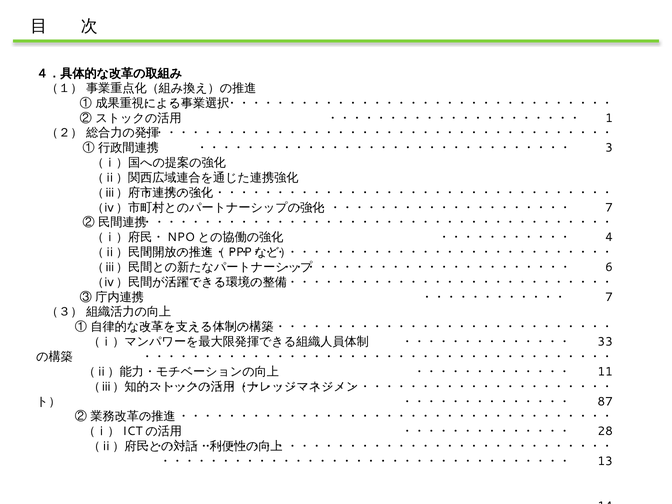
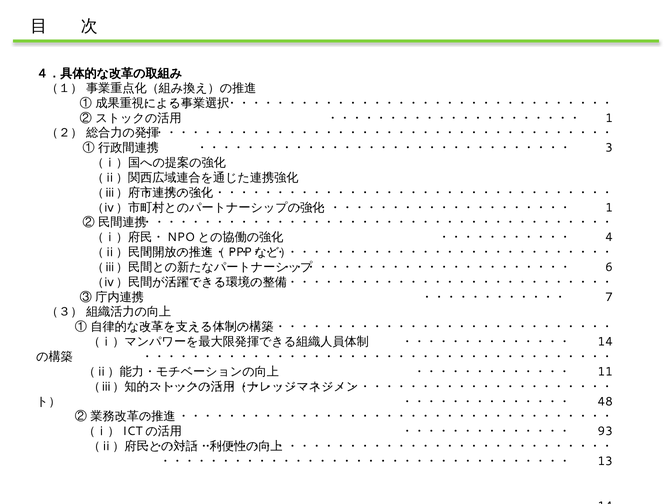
7 at (609, 208): 7 -> 1
33 at (605, 342): 33 -> 14
87: 87 -> 48
28: 28 -> 93
